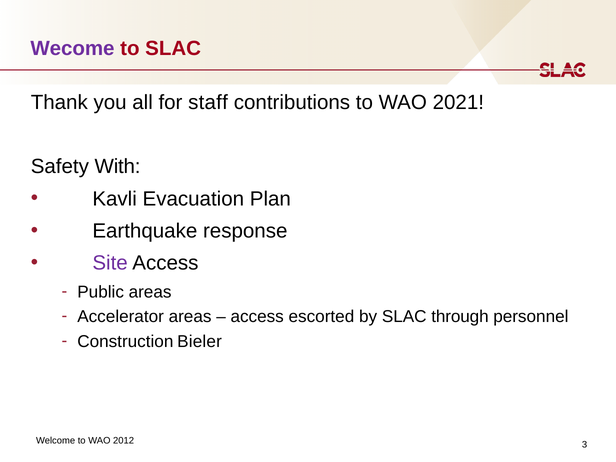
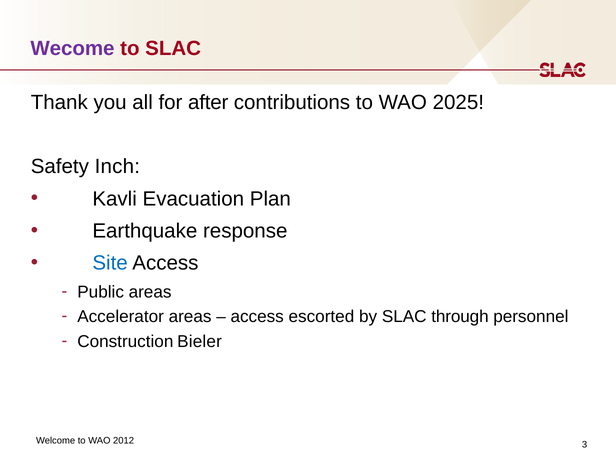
staff: staff -> after
2021: 2021 -> 2025
With: With -> Inch
Site colour: purple -> blue
